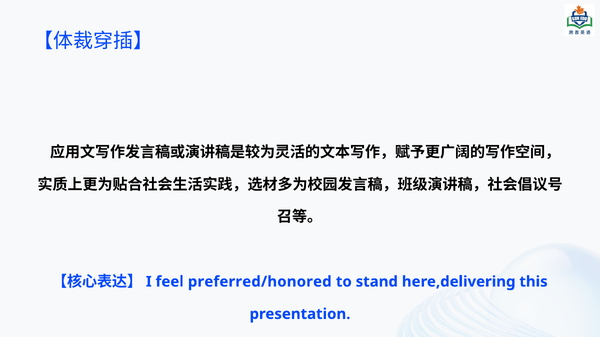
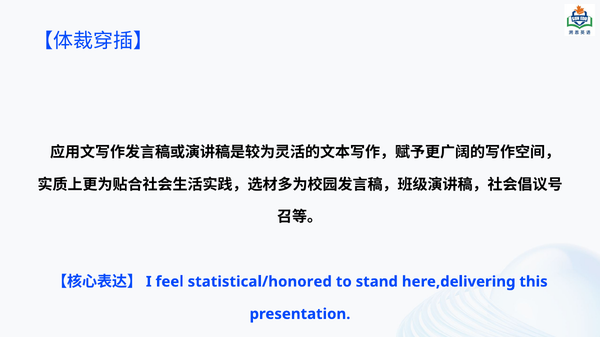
preferred/honored: preferred/honored -> statistical/honored
